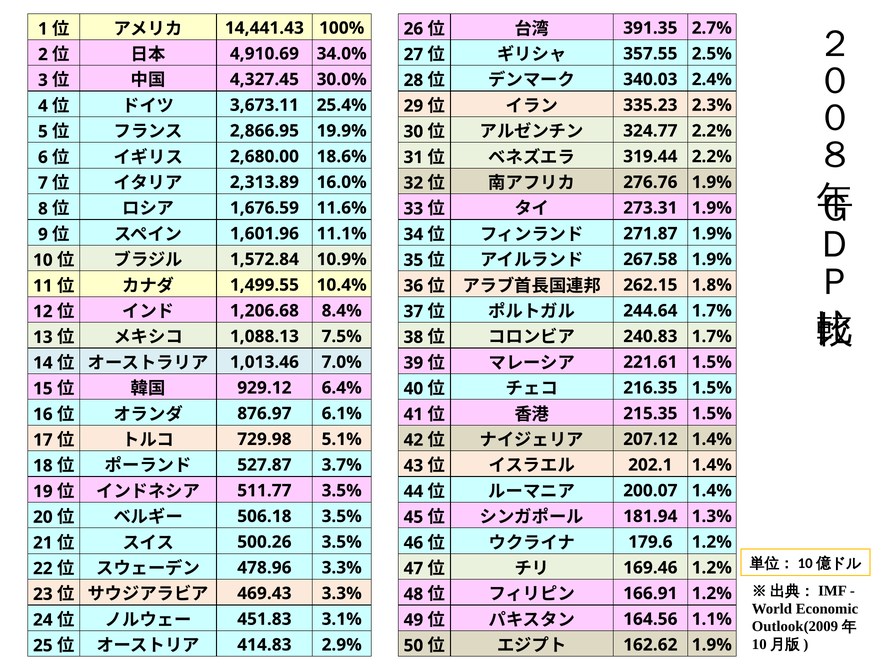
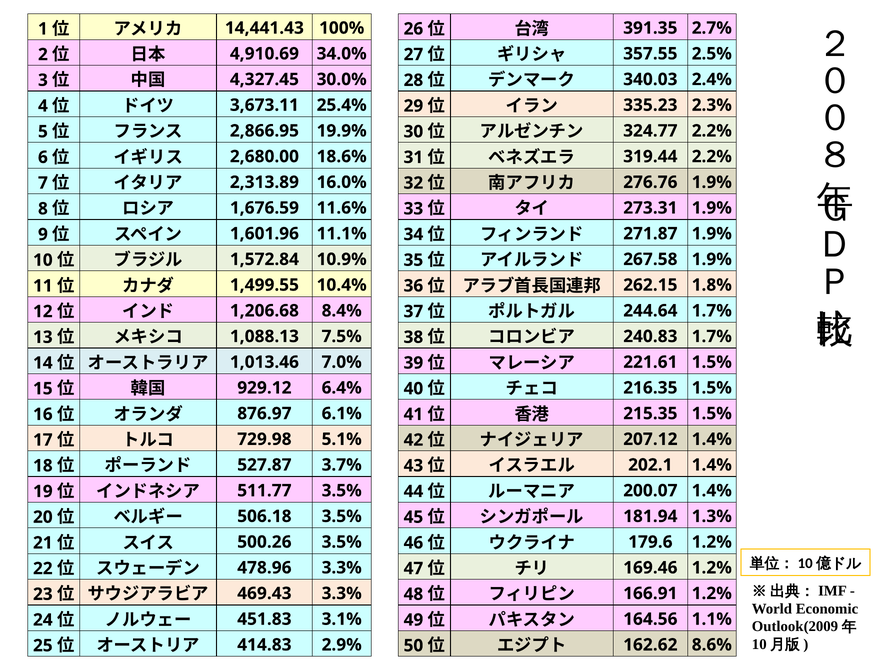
162.62 1.9%: 1.9% -> 8.6%
